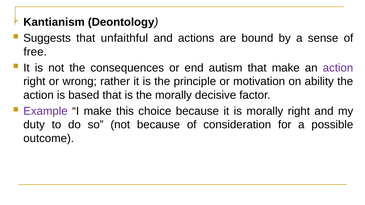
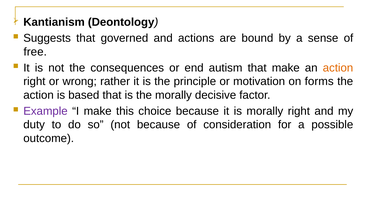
unfaithful: unfaithful -> governed
action at (338, 68) colour: purple -> orange
ability: ability -> forms
